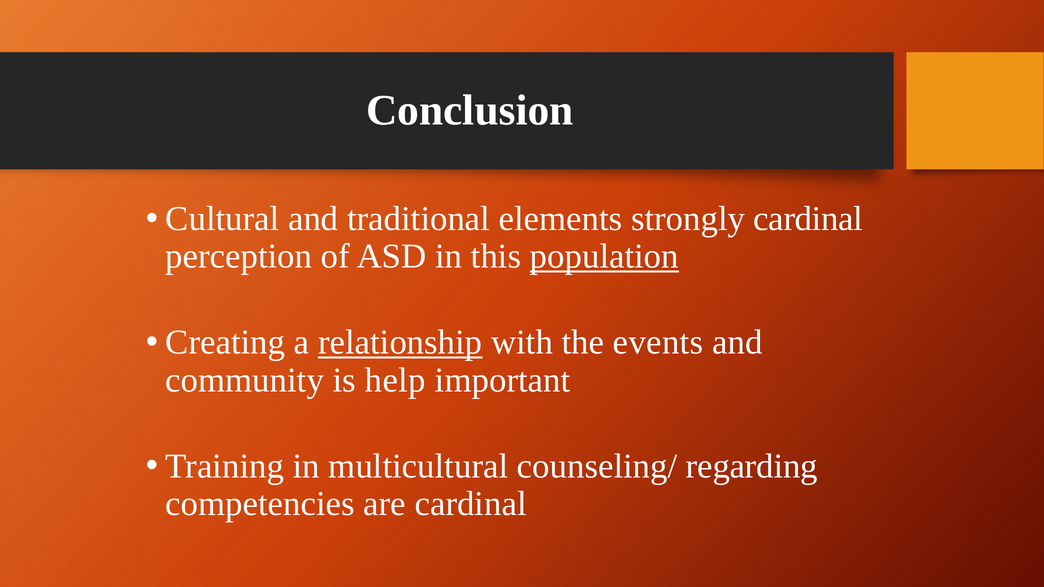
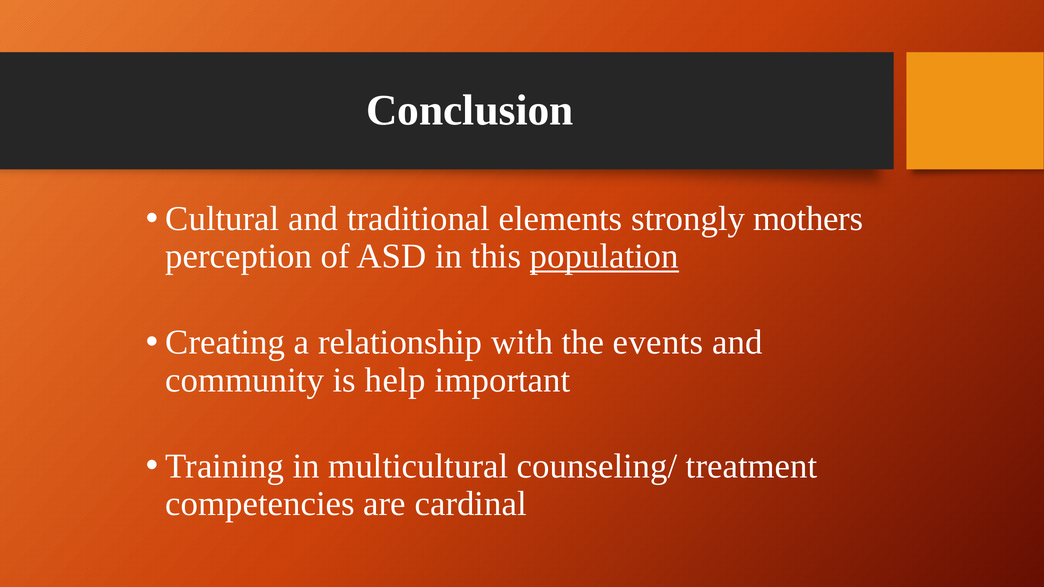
strongly cardinal: cardinal -> mothers
relationship underline: present -> none
regarding: regarding -> treatment
